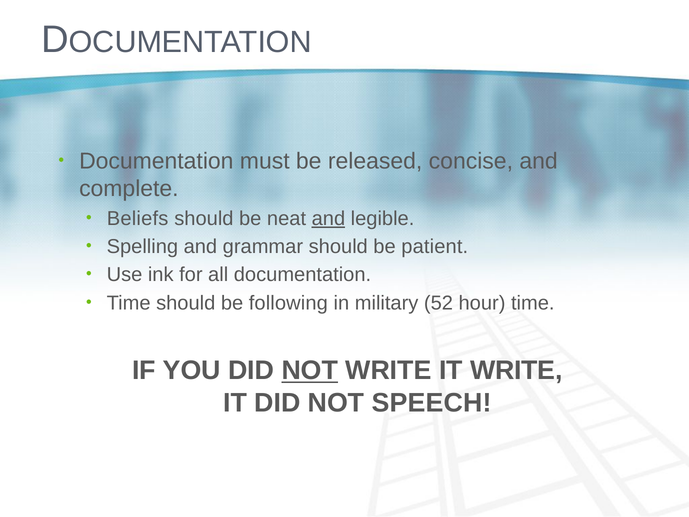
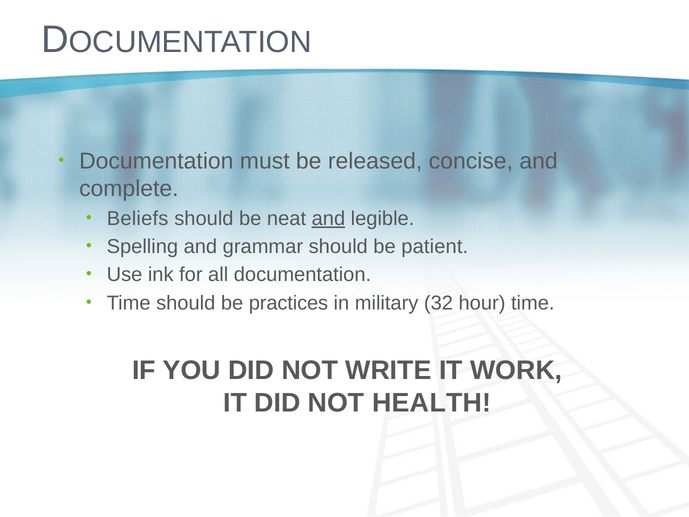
following: following -> practices
52: 52 -> 32
NOT at (310, 370) underline: present -> none
IT WRITE: WRITE -> WORK
SPEECH: SPEECH -> HEALTH
